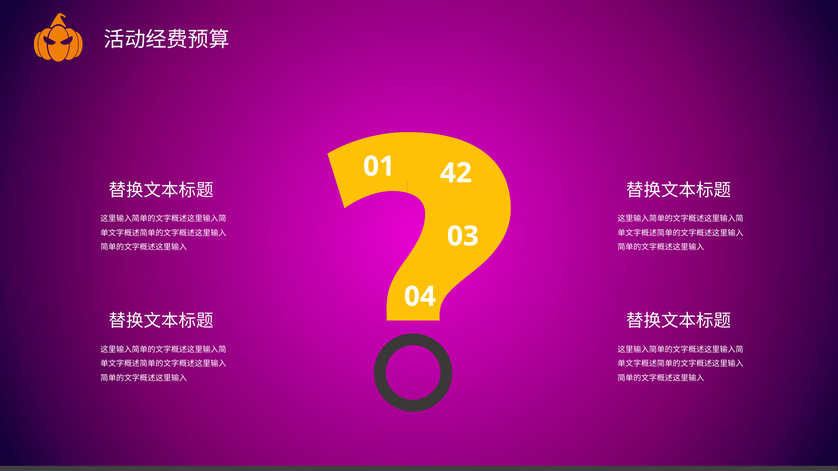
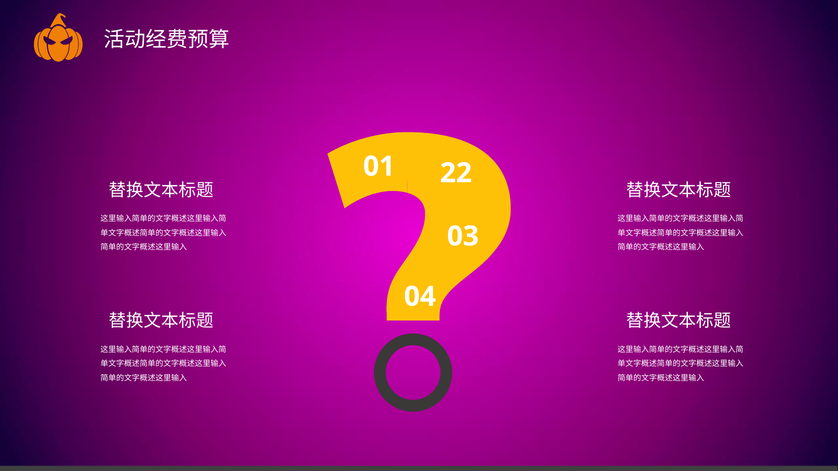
42: 42 -> 22
